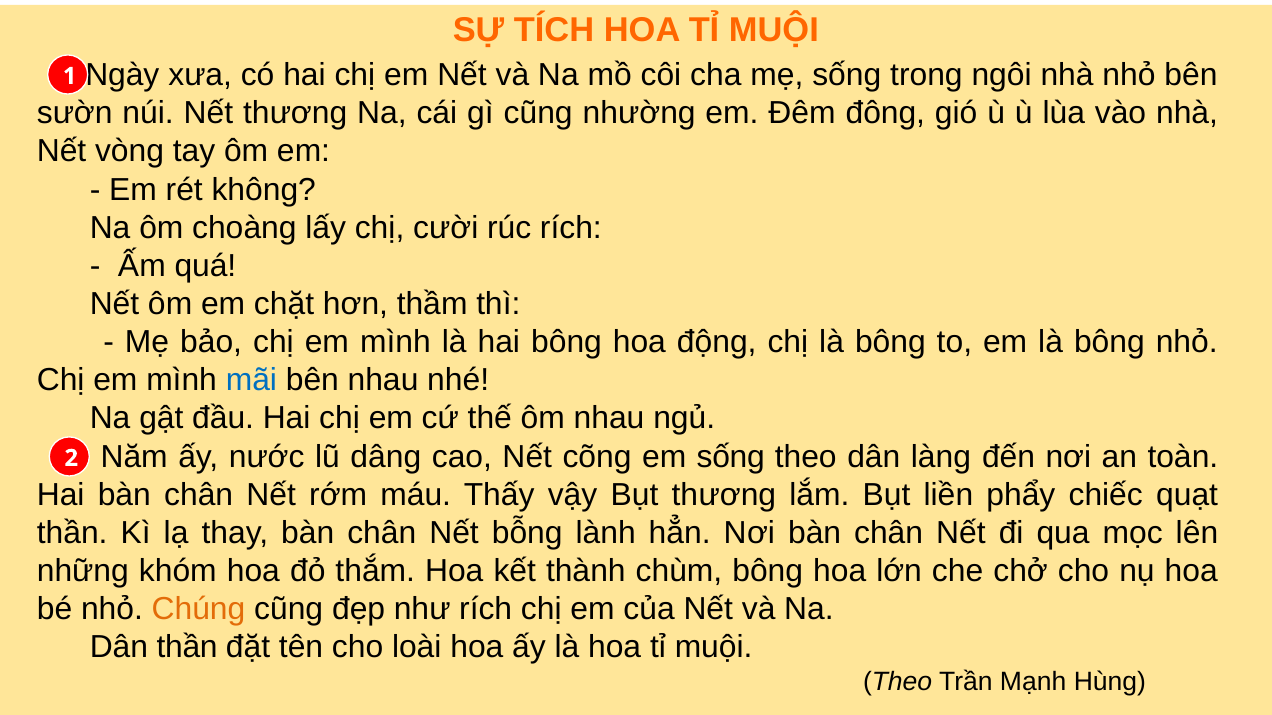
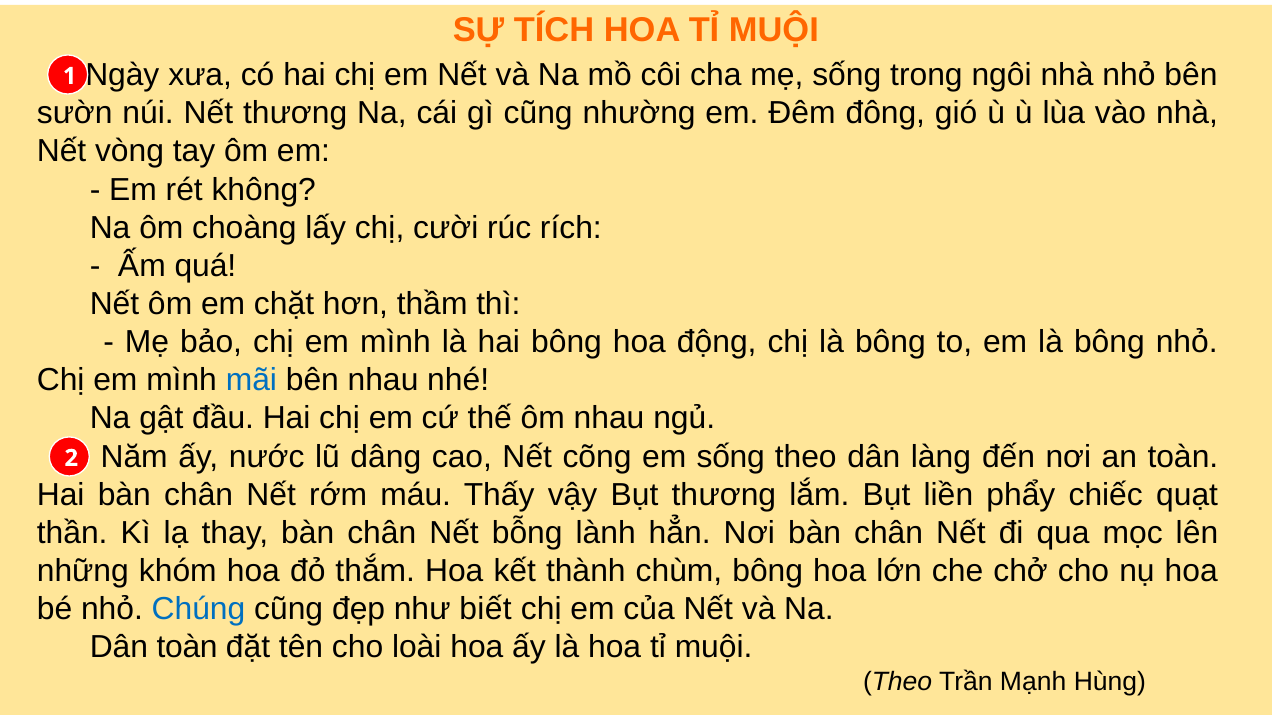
Chúng colour: orange -> blue
như rích: rích -> biết
Dân thần: thần -> toàn
